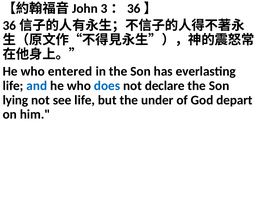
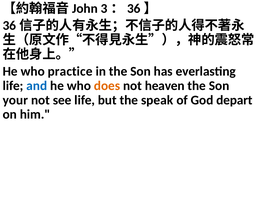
entered: entered -> practice
does colour: blue -> orange
declare: declare -> heaven
lying: lying -> your
under: under -> speak
